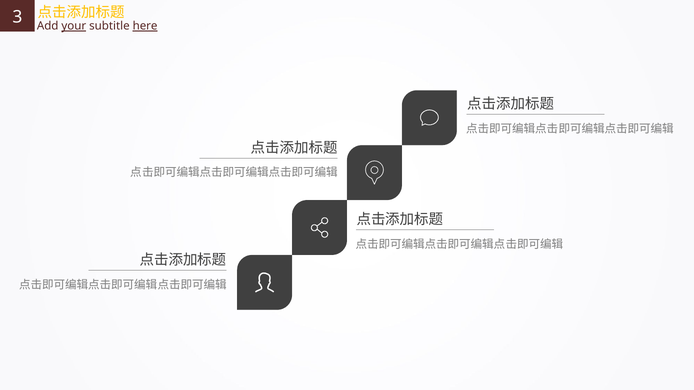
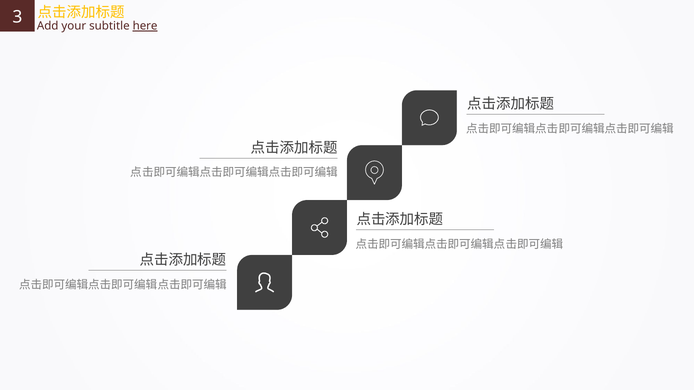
your underline: present -> none
